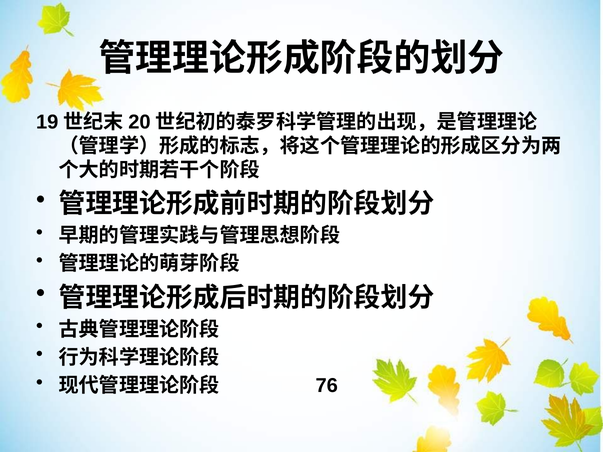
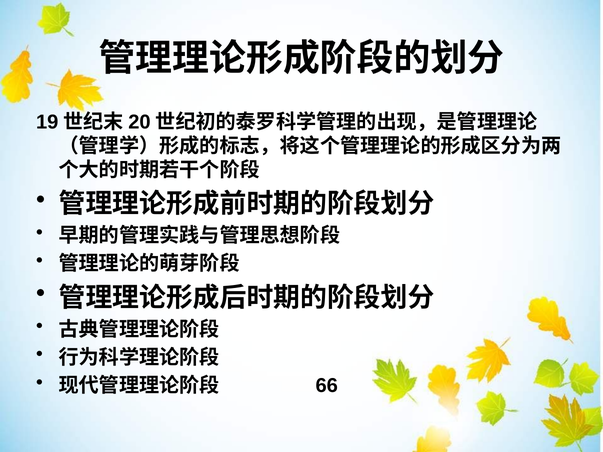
76: 76 -> 66
